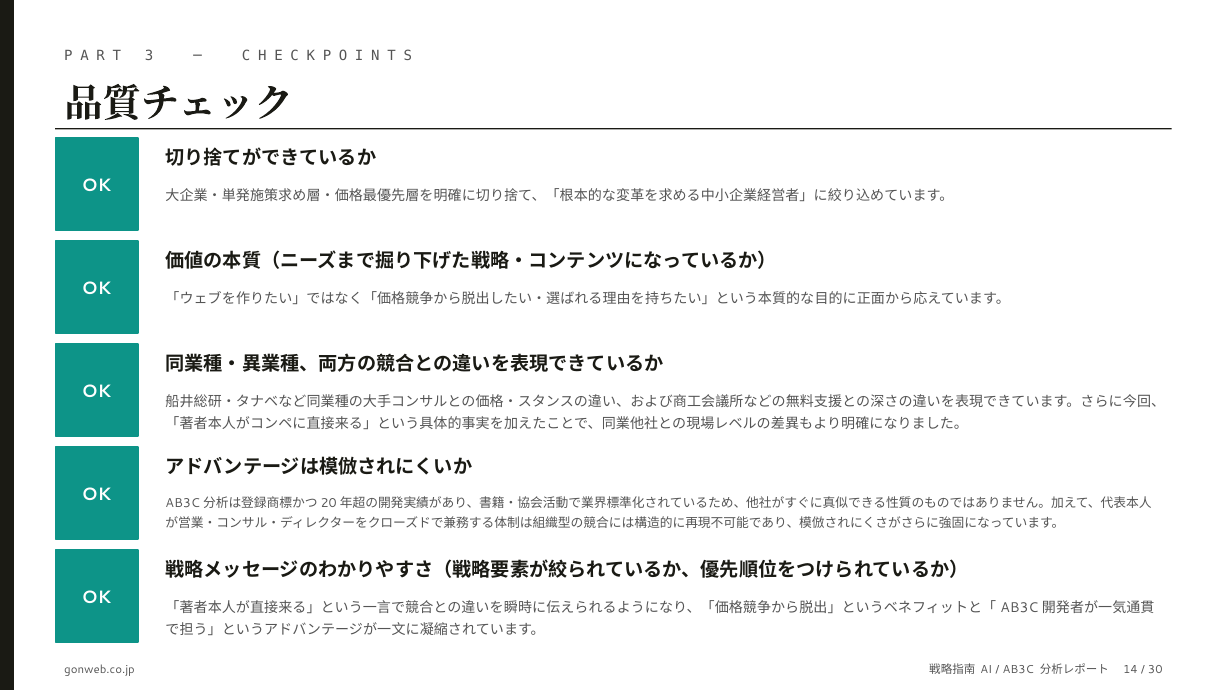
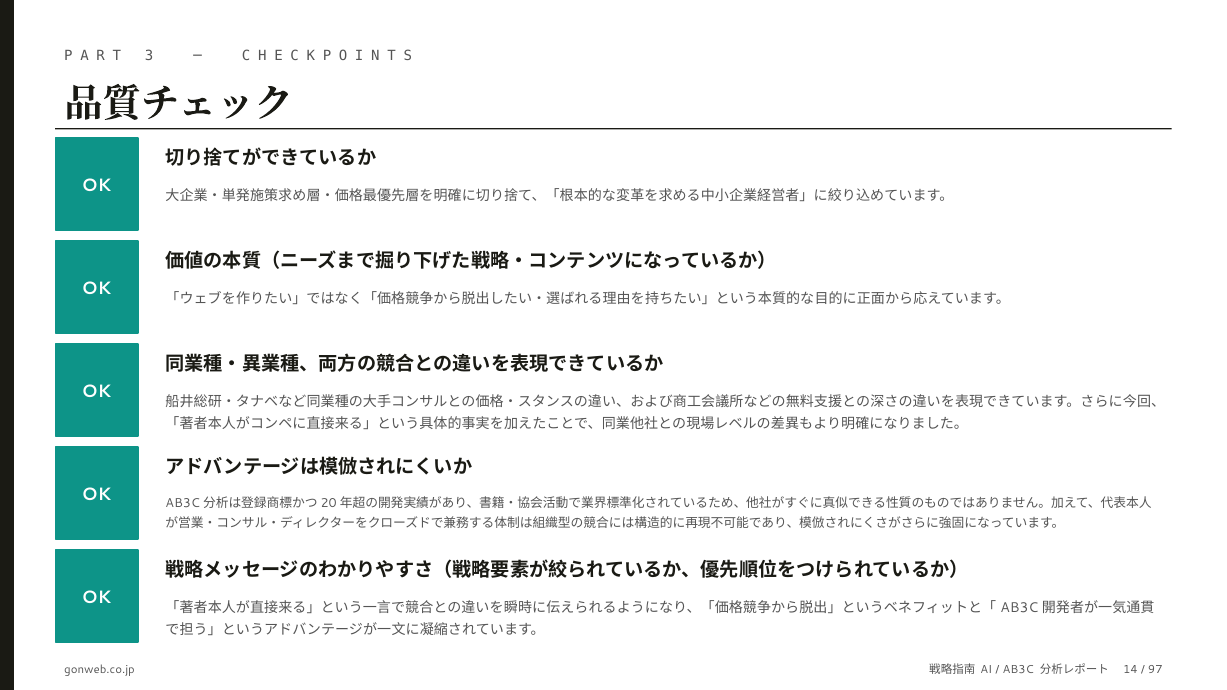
30: 30 -> 97
